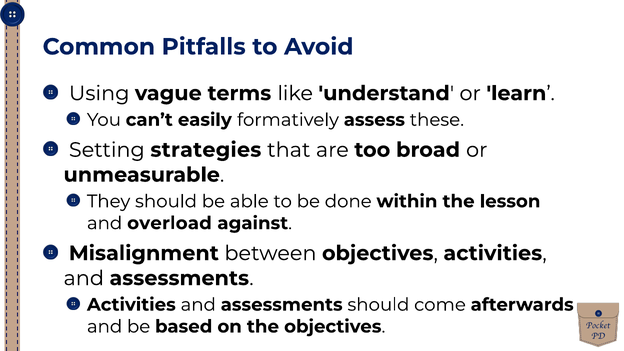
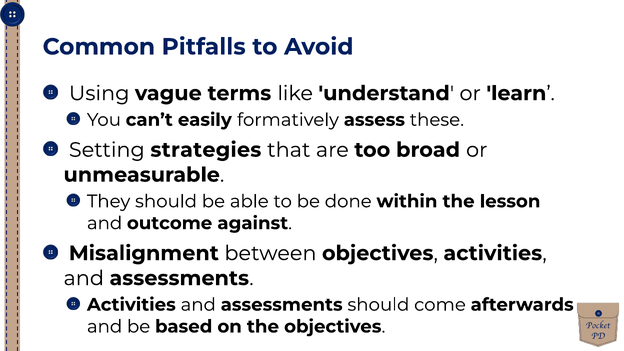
overload: overload -> outcome
